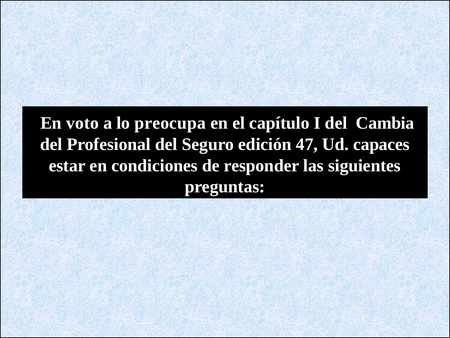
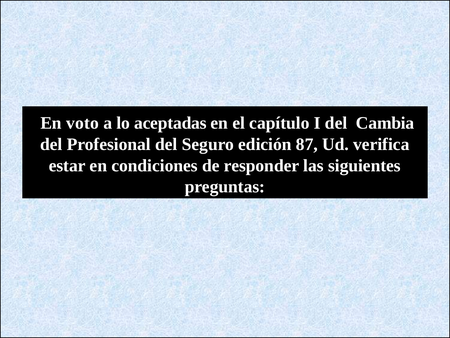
preocupa: preocupa -> aceptadas
47: 47 -> 87
capaces: capaces -> verifica
